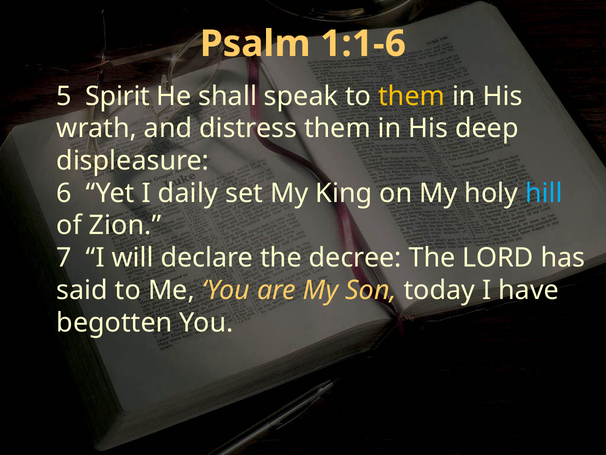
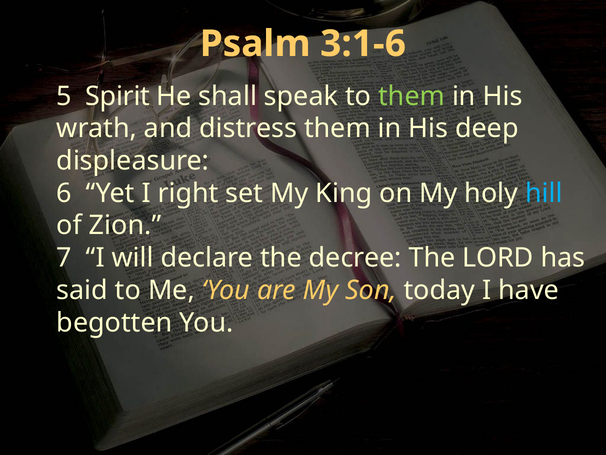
1:1-6: 1:1-6 -> 3:1-6
them at (412, 96) colour: yellow -> light green
daily: daily -> right
